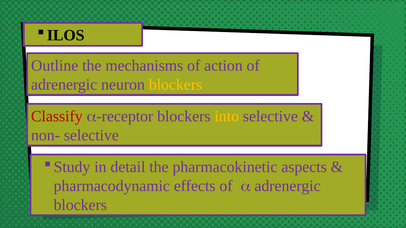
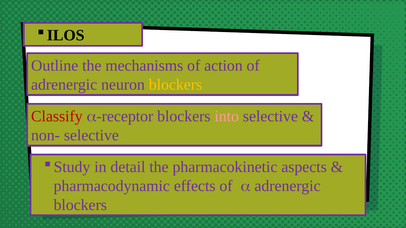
into colour: yellow -> pink
